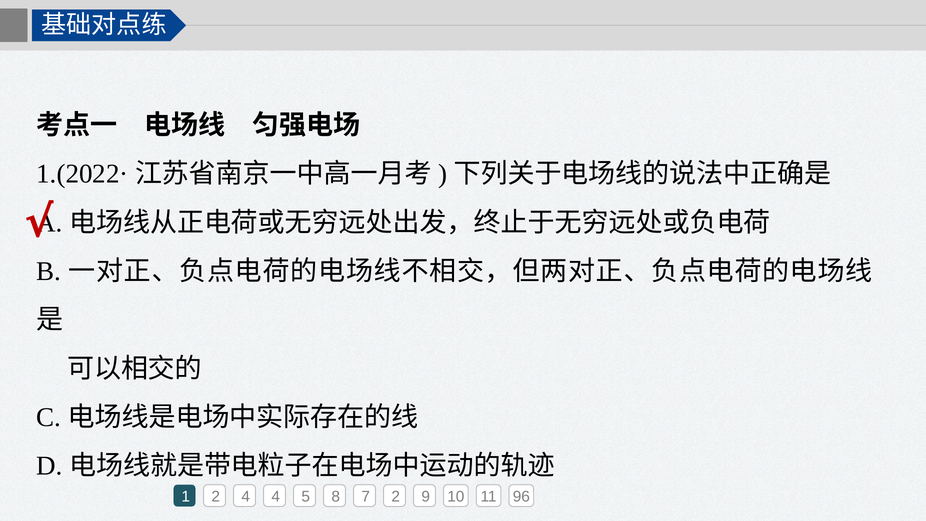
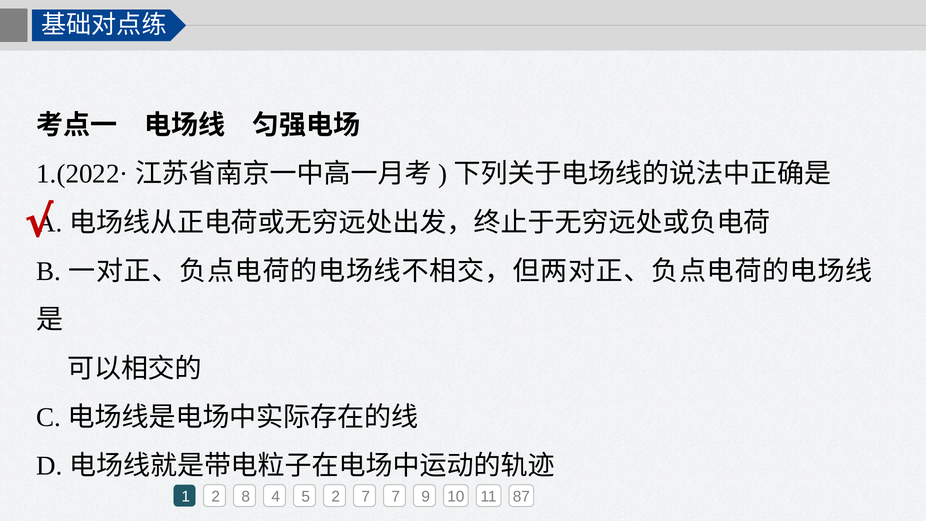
2 4: 4 -> 8
5 8: 8 -> 2
7 2: 2 -> 7
96: 96 -> 87
